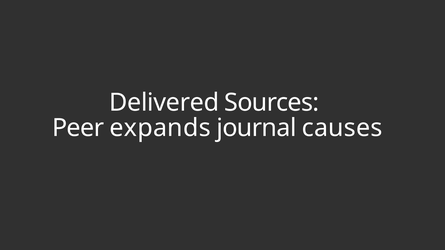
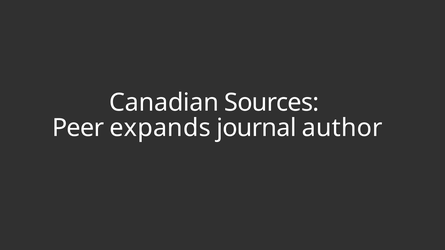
Delivered: Delivered -> Canadian
causes: causes -> author
